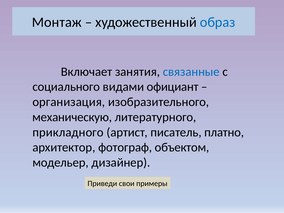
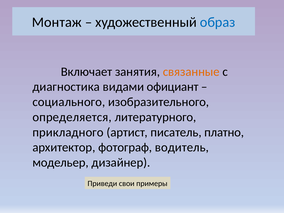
связанные colour: blue -> orange
социального: социального -> диагностика
организация: организация -> социального
механическую: механическую -> определяется
объектом: объектом -> водитель
